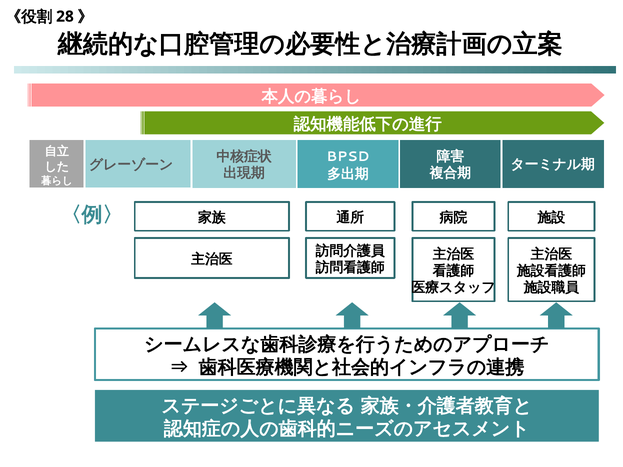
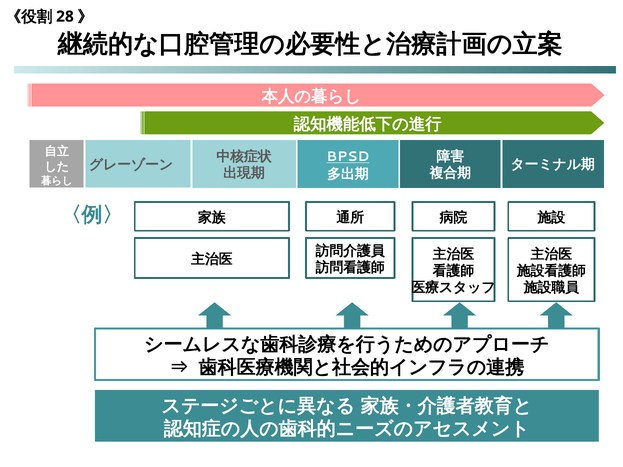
BPSD underline: none -> present
